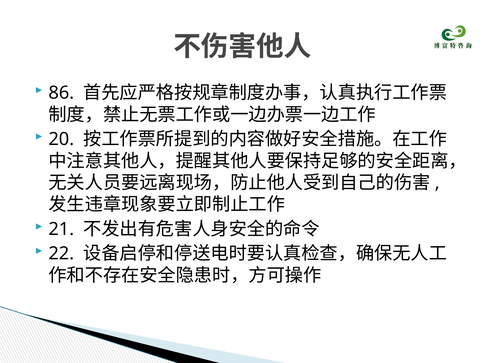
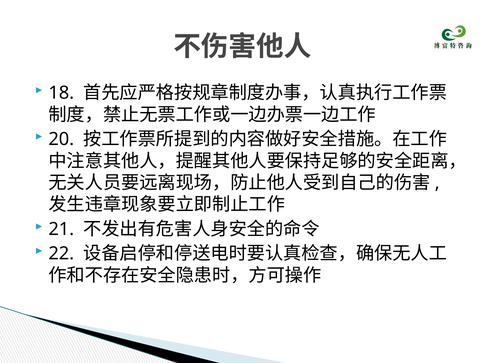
86: 86 -> 18
